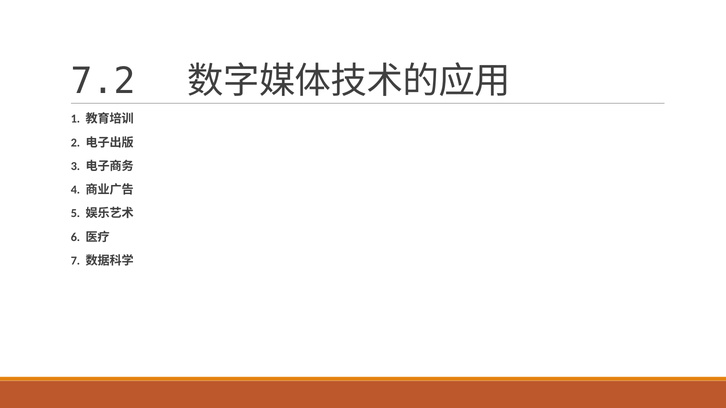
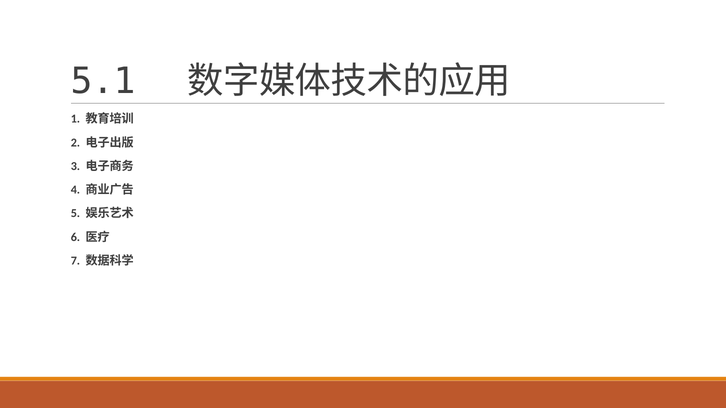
7.2: 7.2 -> 5.1
